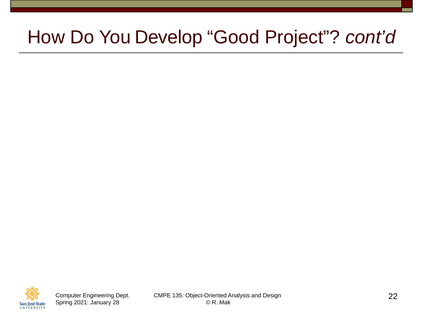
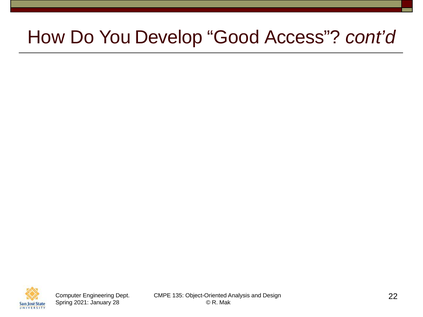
Project: Project -> Access
